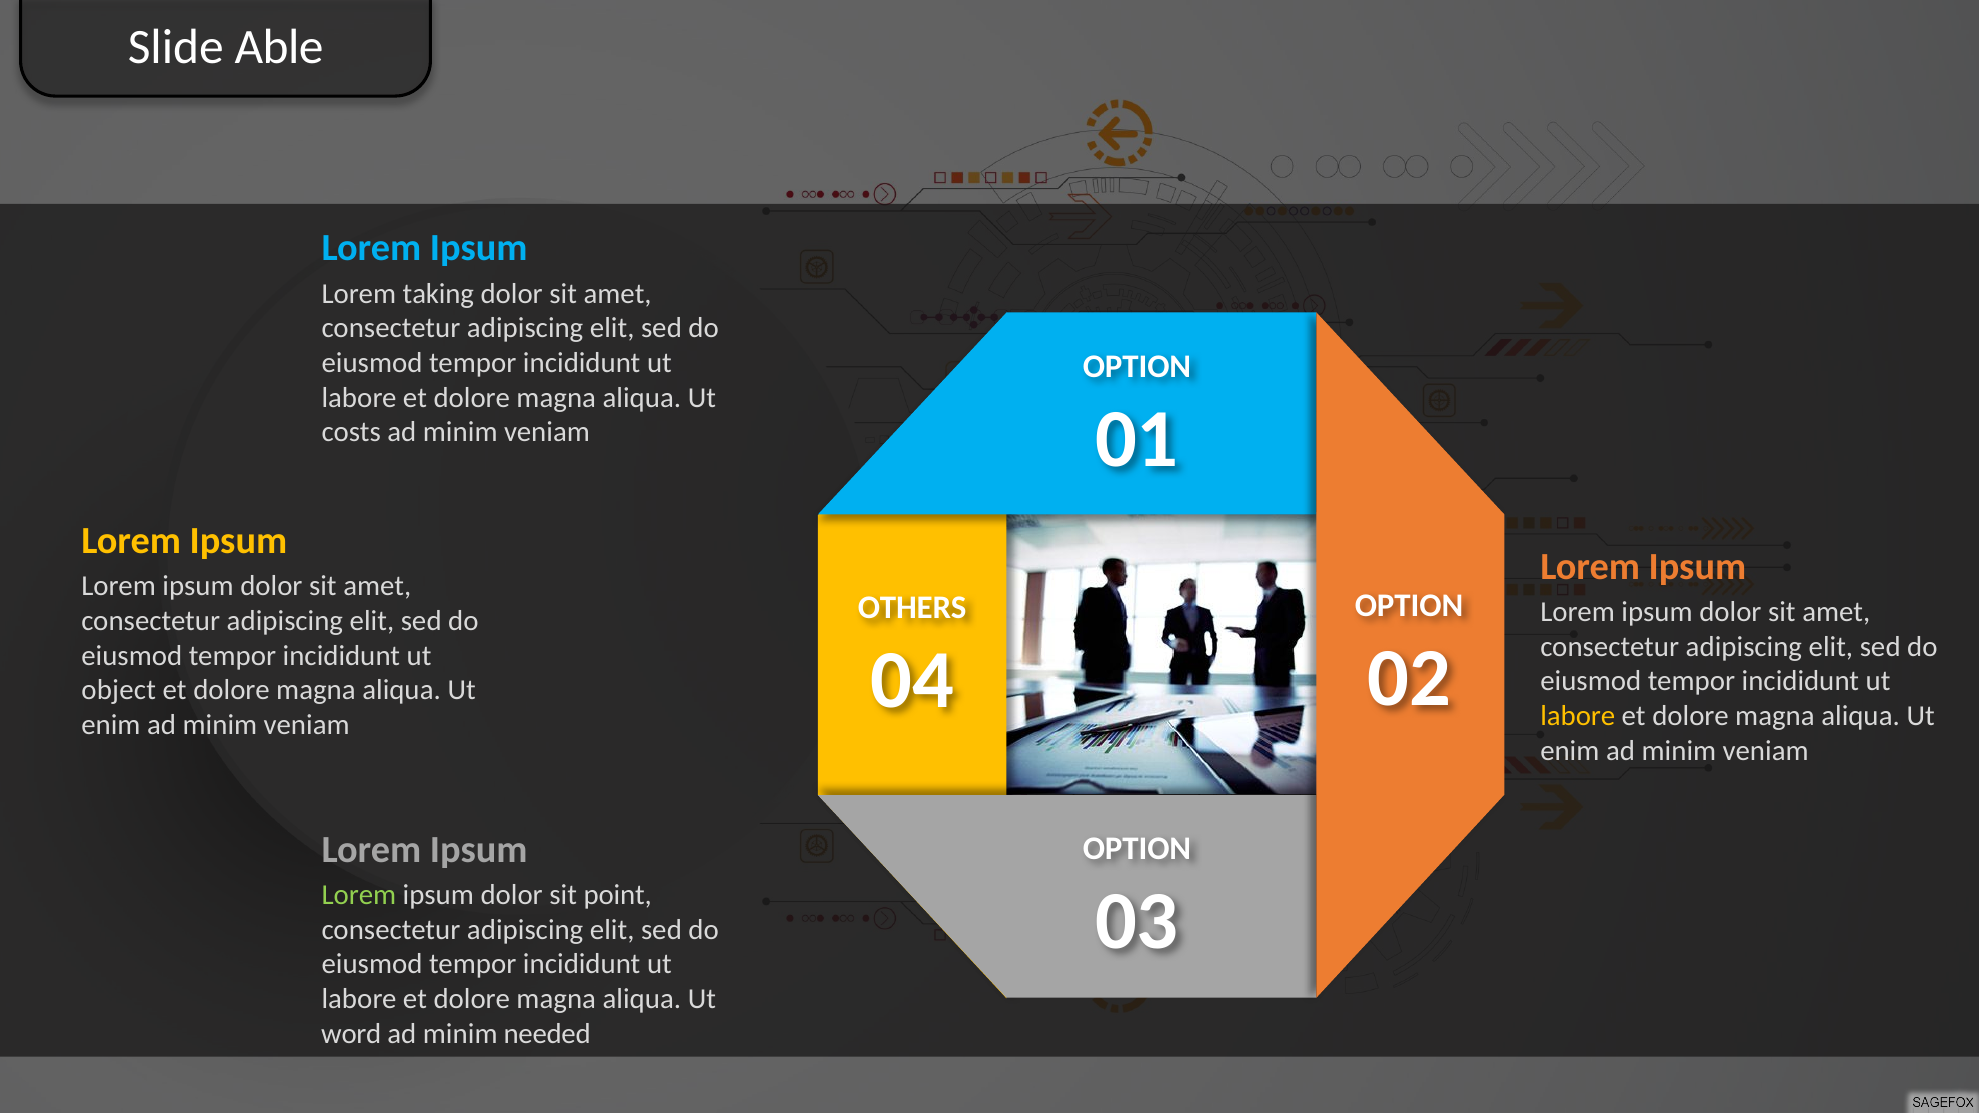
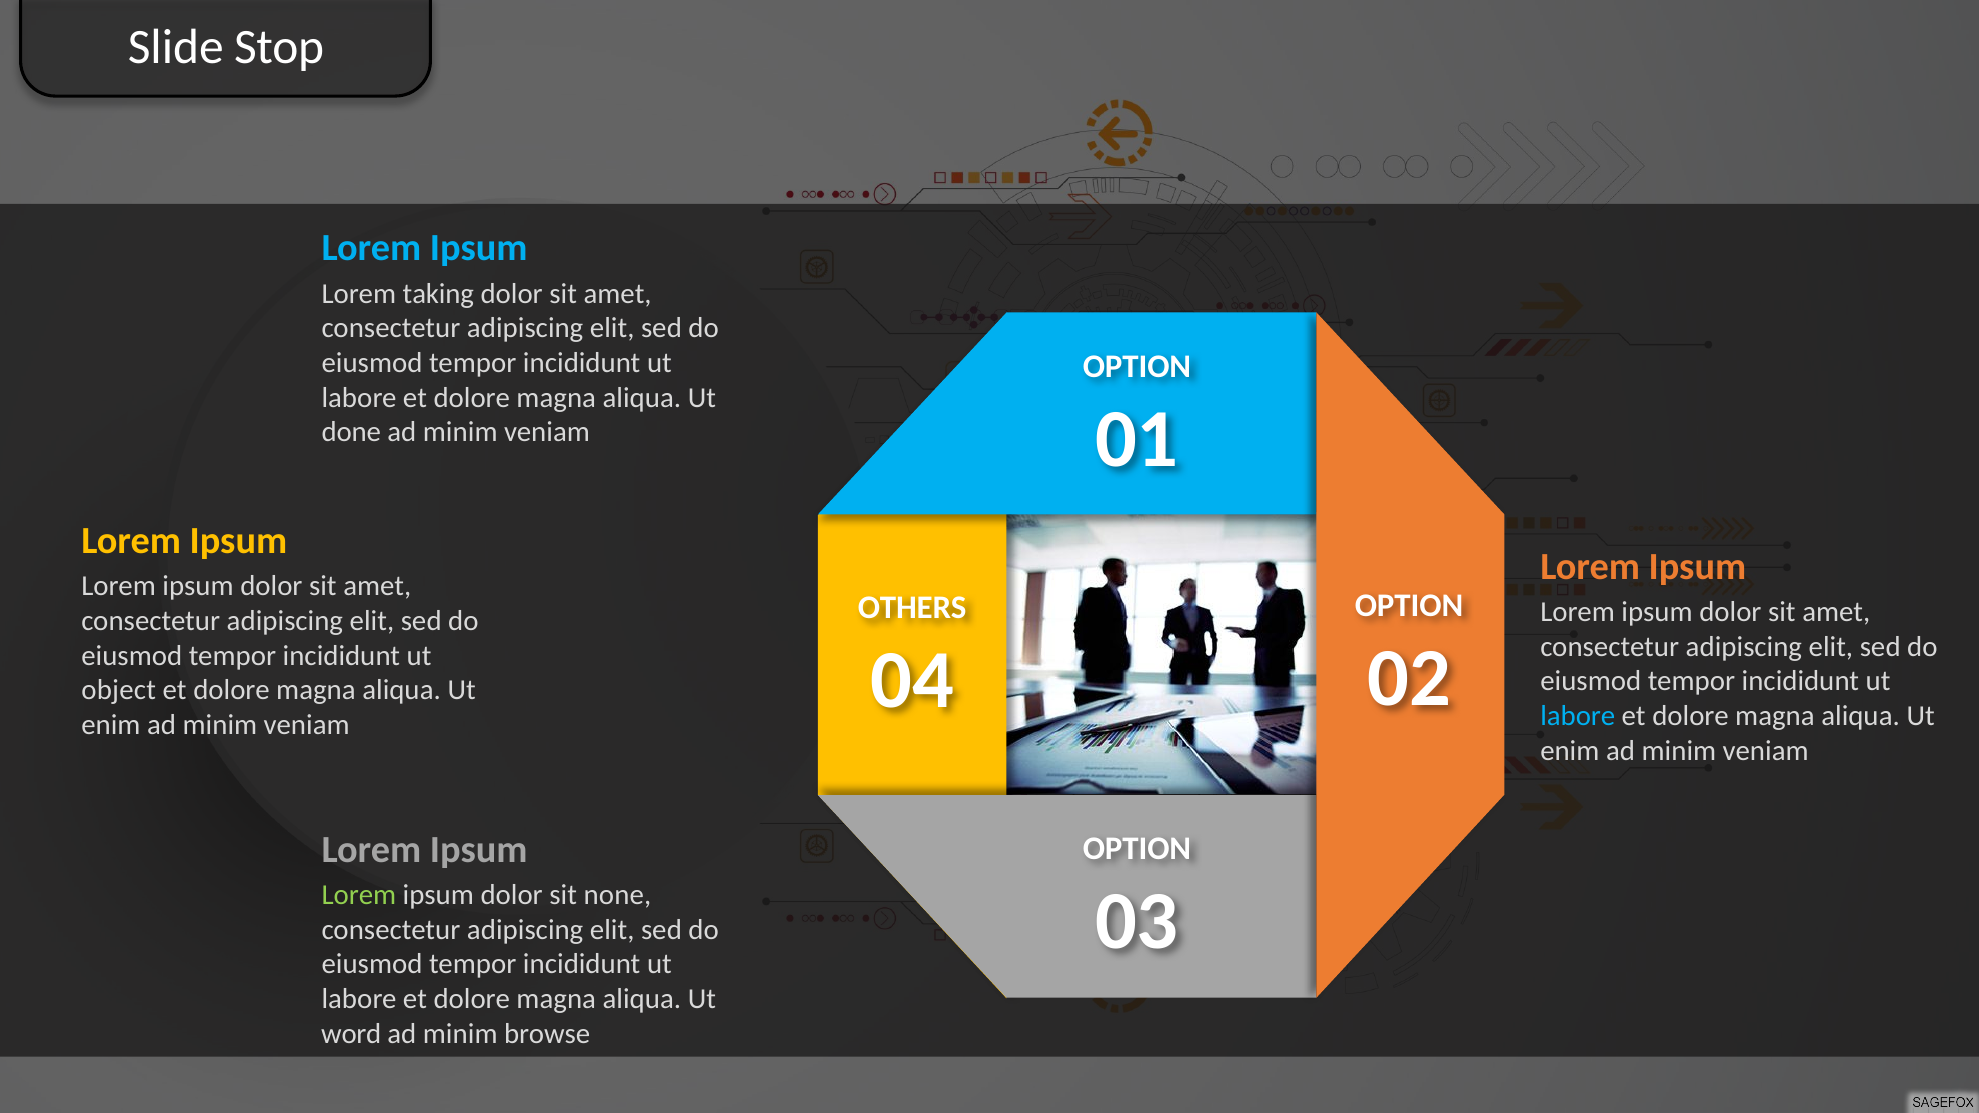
Able: Able -> Stop
costs: costs -> done
labore at (1578, 716) colour: yellow -> light blue
point: point -> none
needed: needed -> browse
